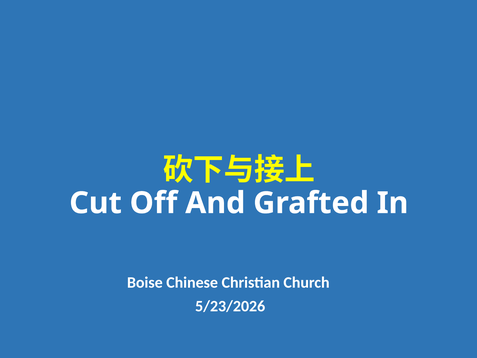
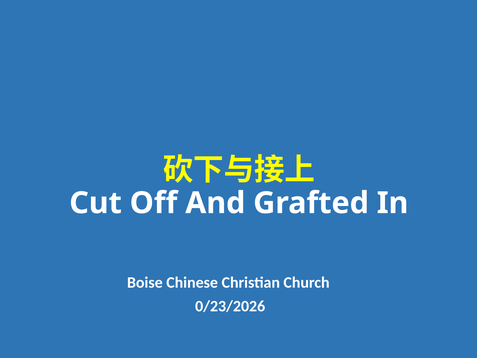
5/23/2026: 5/23/2026 -> 0/23/2026
